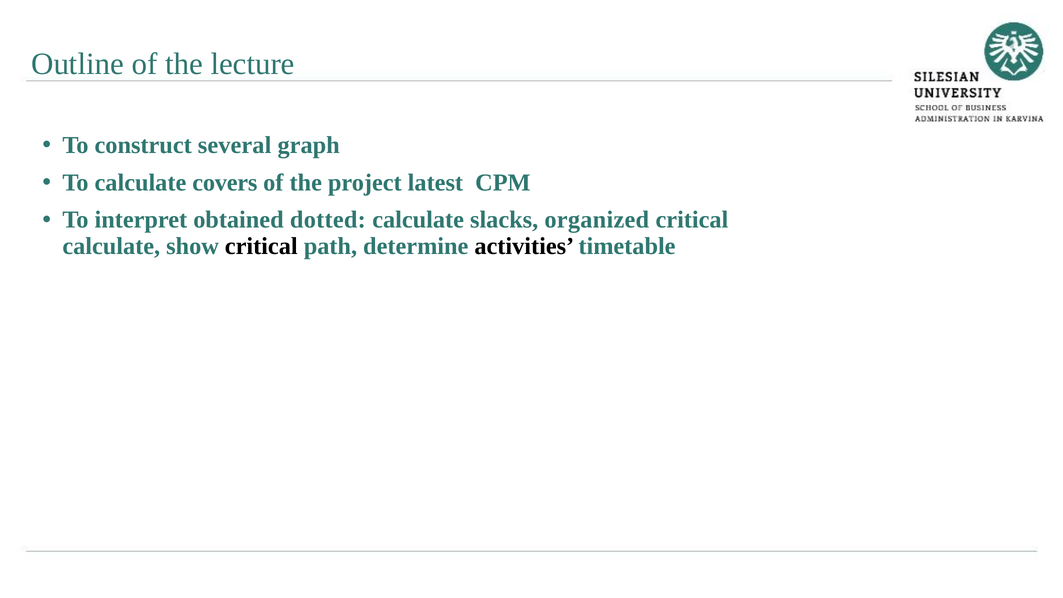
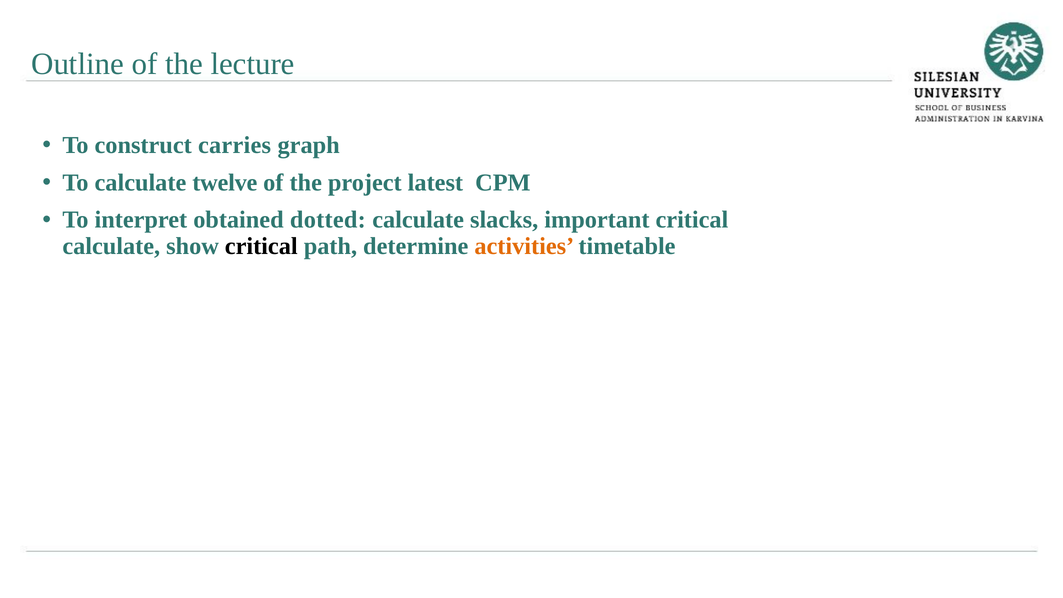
several: several -> carries
covers: covers -> twelve
organized: organized -> important
activities colour: black -> orange
